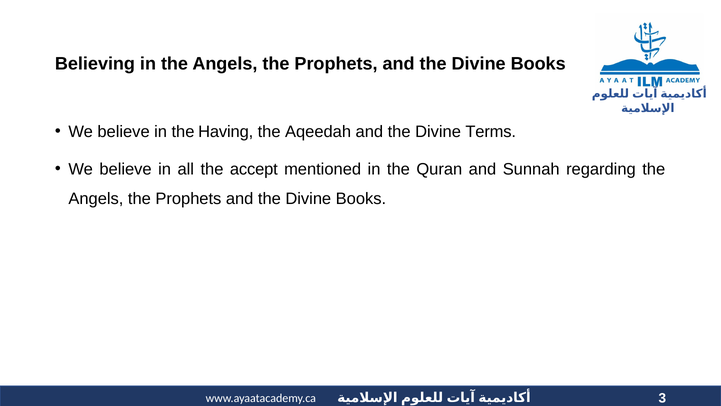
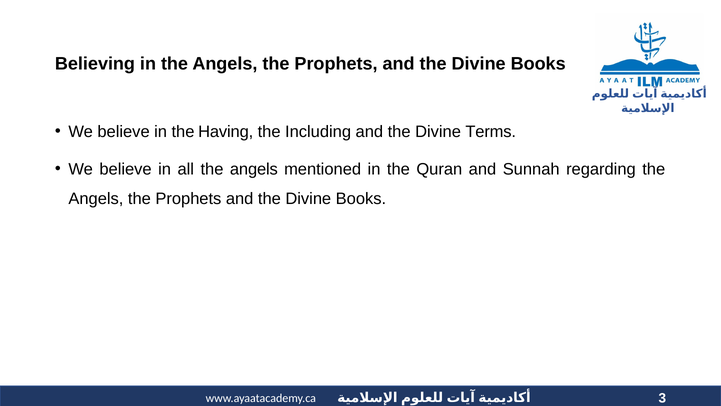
Aqeedah: Aqeedah -> Including
all the accept: accept -> angels
